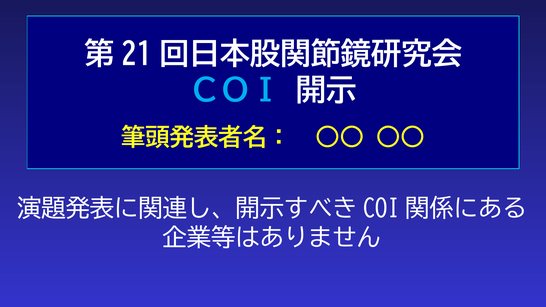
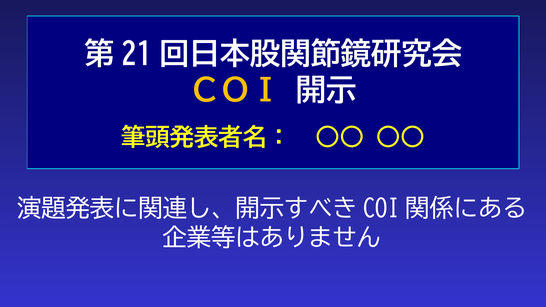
ＣＯＩ colour: light blue -> yellow
